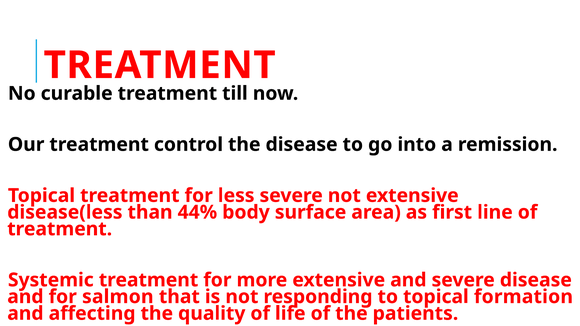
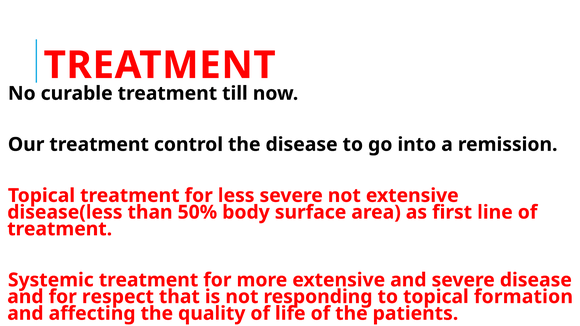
44%: 44% -> 50%
salmon: salmon -> respect
